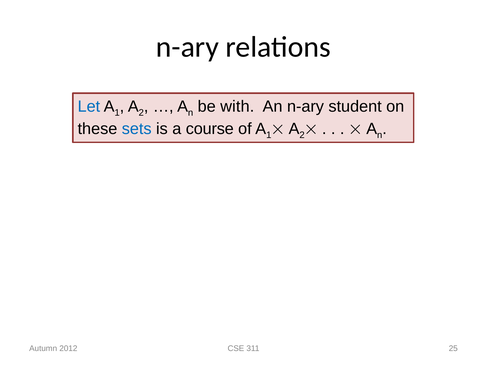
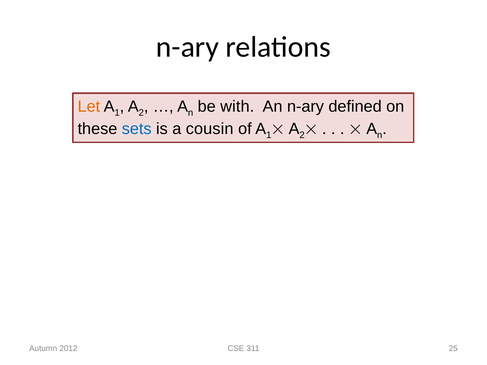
Let colour: blue -> orange
student: student -> defined
course: course -> cousin
